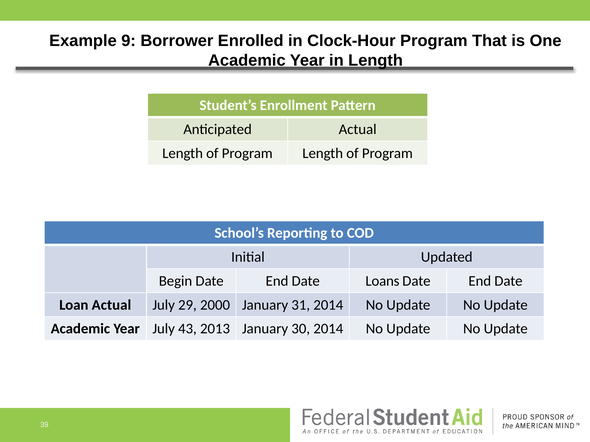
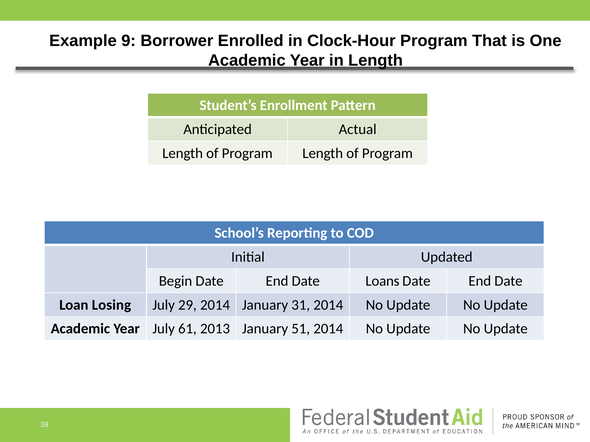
Loan Actual: Actual -> Losing
29 2000: 2000 -> 2014
43: 43 -> 61
30: 30 -> 51
